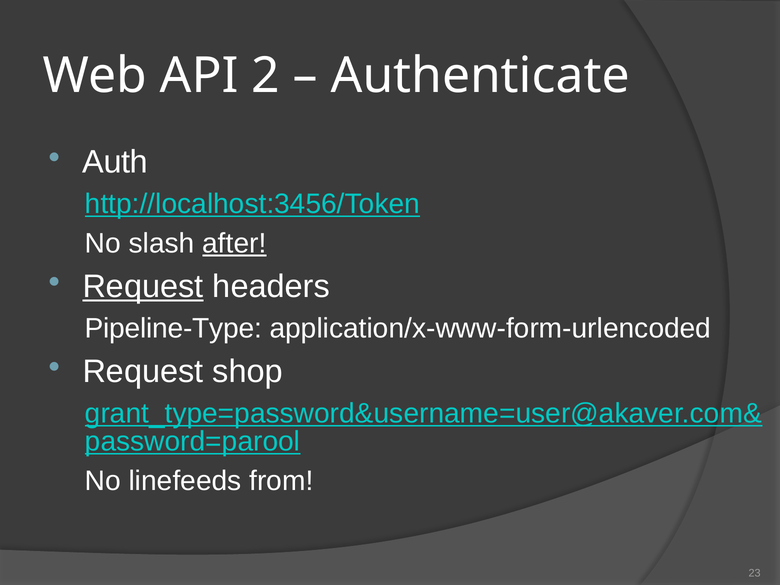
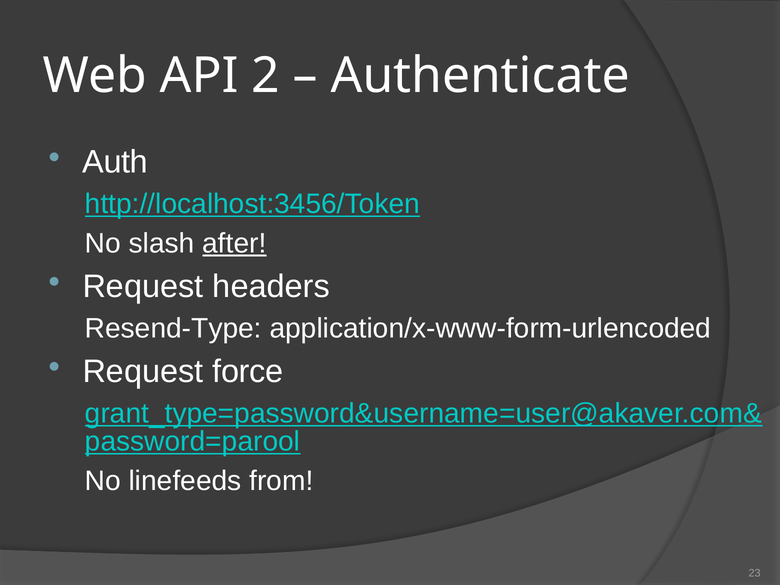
Request at (143, 287) underline: present -> none
Pipeline-Type: Pipeline-Type -> Resend-Type
shop: shop -> force
